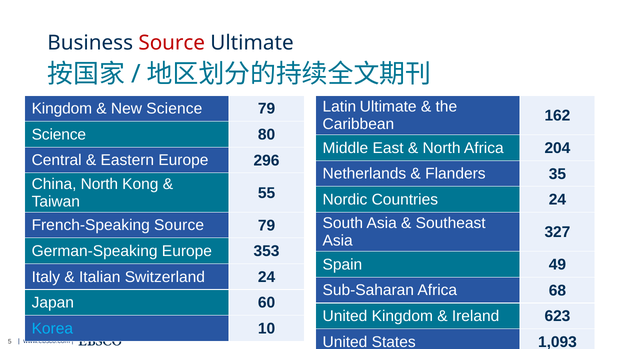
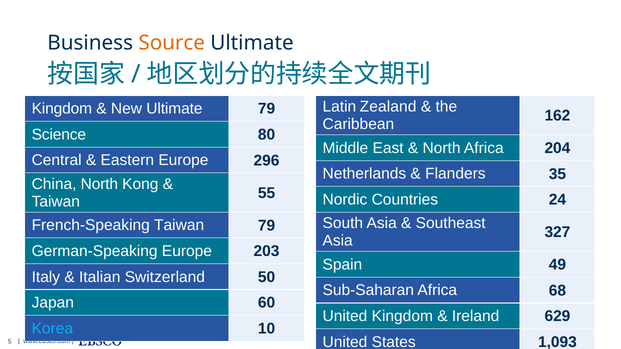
Source at (172, 43) colour: red -> orange
Latin Ultimate: Ultimate -> Zealand
New Science: Science -> Ultimate
French-Speaking Source: Source -> Taiwan
353: 353 -> 203
Switzerland 24: 24 -> 50
623: 623 -> 629
